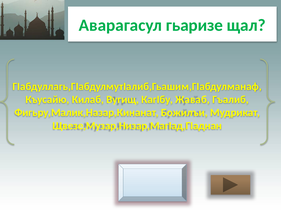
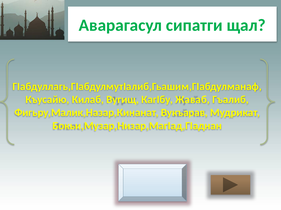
гьаризе: гьаризе -> сипатги
Божилъи: Божилъи -> Вукъарав
Щвезе,Музар,Низар,МагIад,ГIаднан: Щвезе,Музар,Низар,МагIад,ГIаднан -> Бокьи,Музар,Низар,МагIад,ГIаднан
